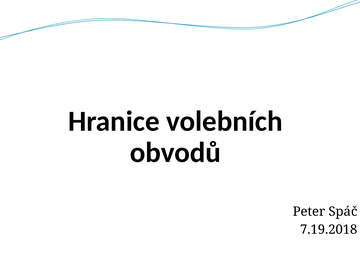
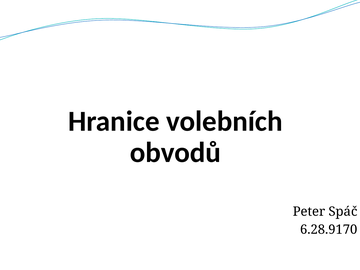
7.19.2018: 7.19.2018 -> 6.28.9170
